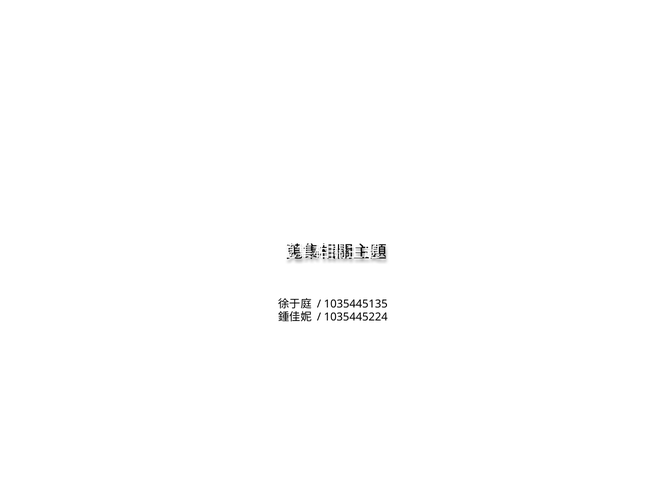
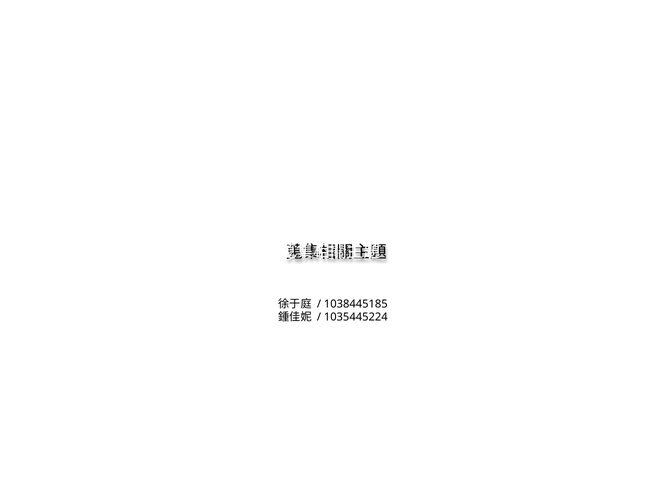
1035445135: 1035445135 -> 1038445185
